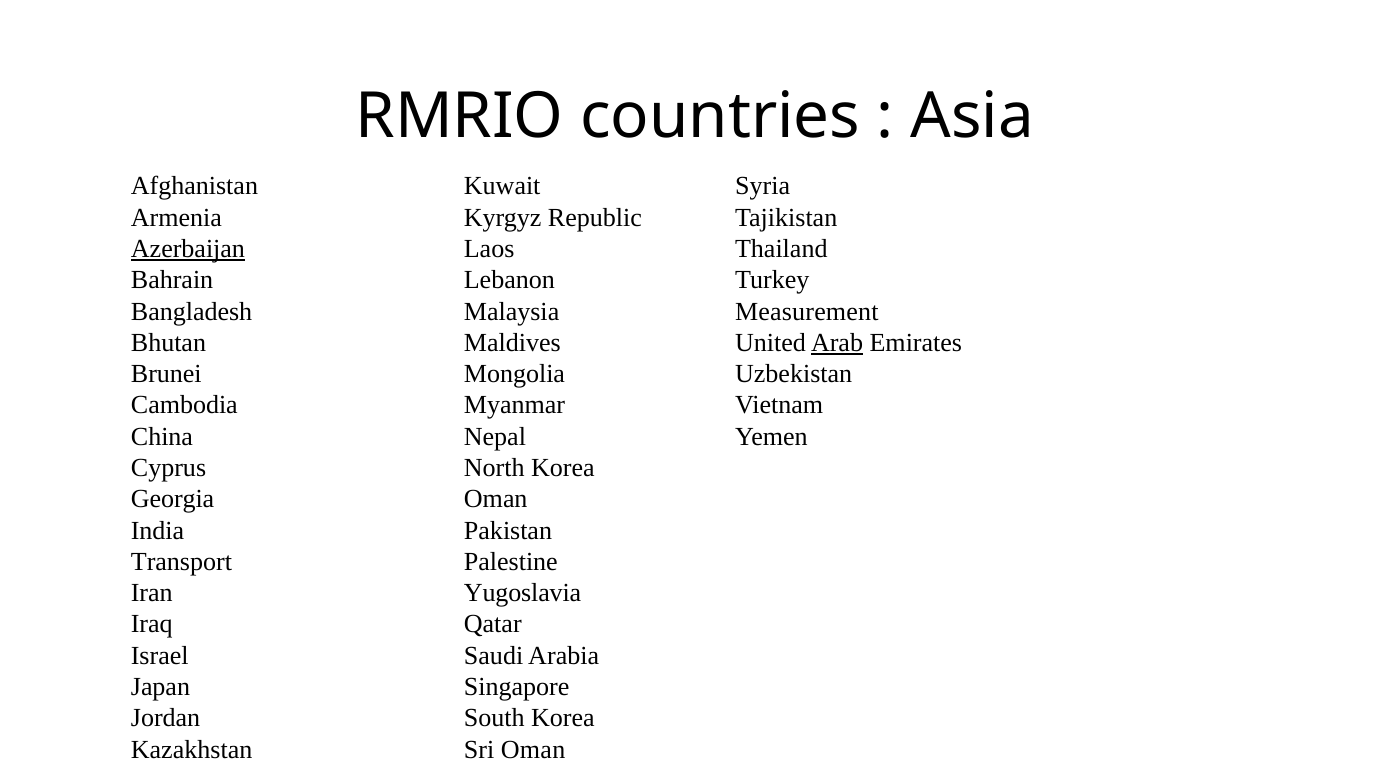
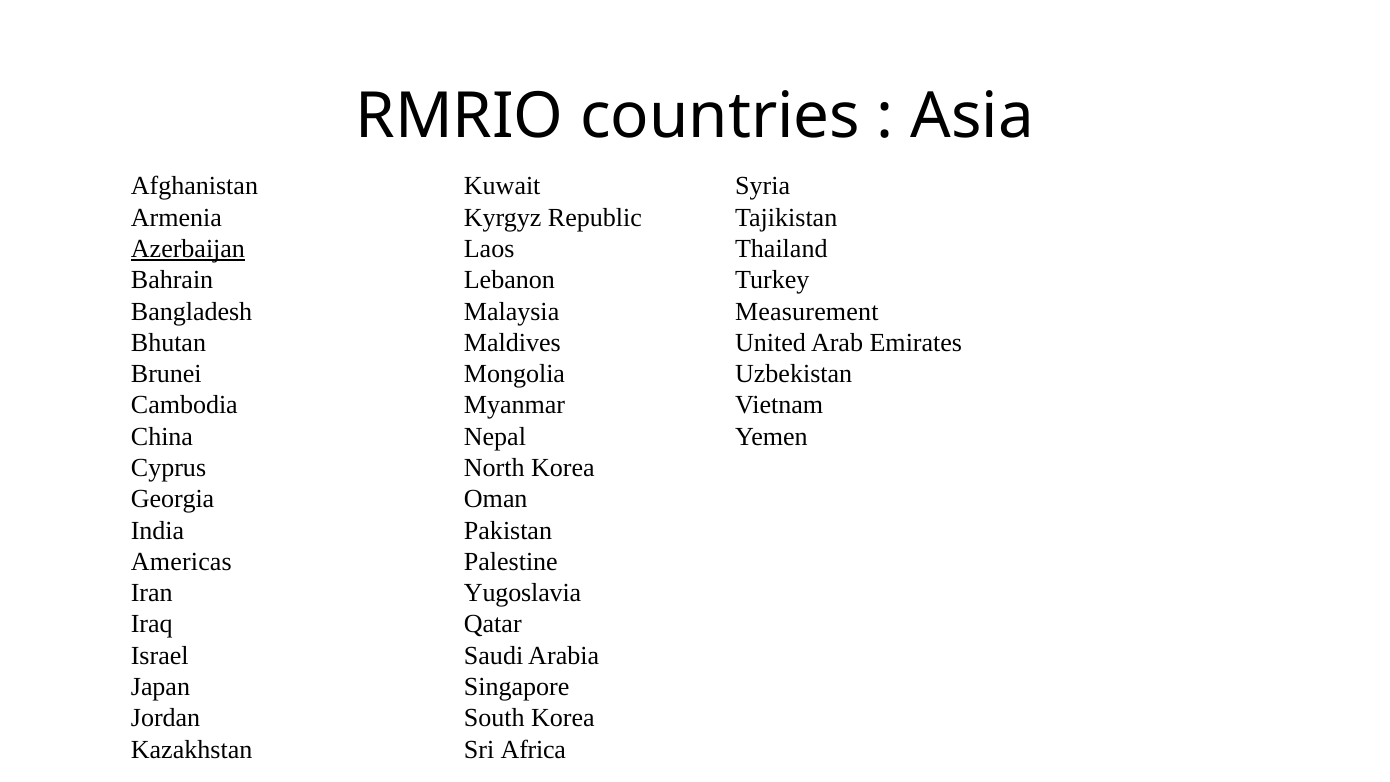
Arab underline: present -> none
Transport: Transport -> Americas
Sri Oman: Oman -> Africa
